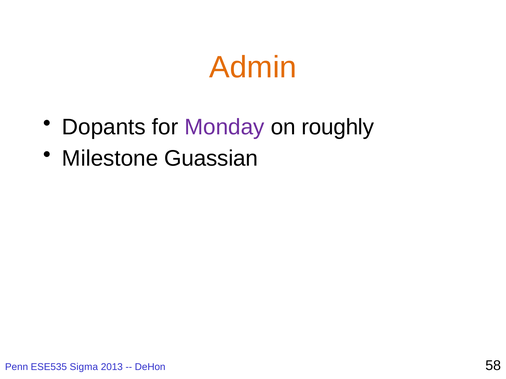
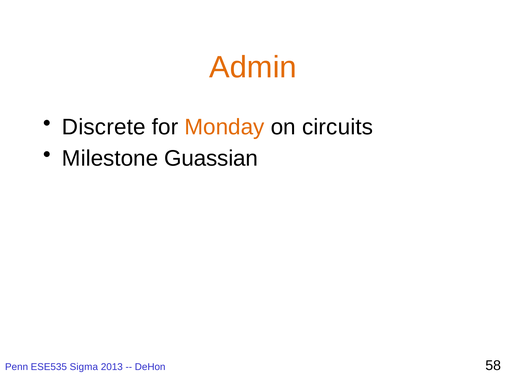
Dopants: Dopants -> Discrete
Monday colour: purple -> orange
roughly: roughly -> circuits
